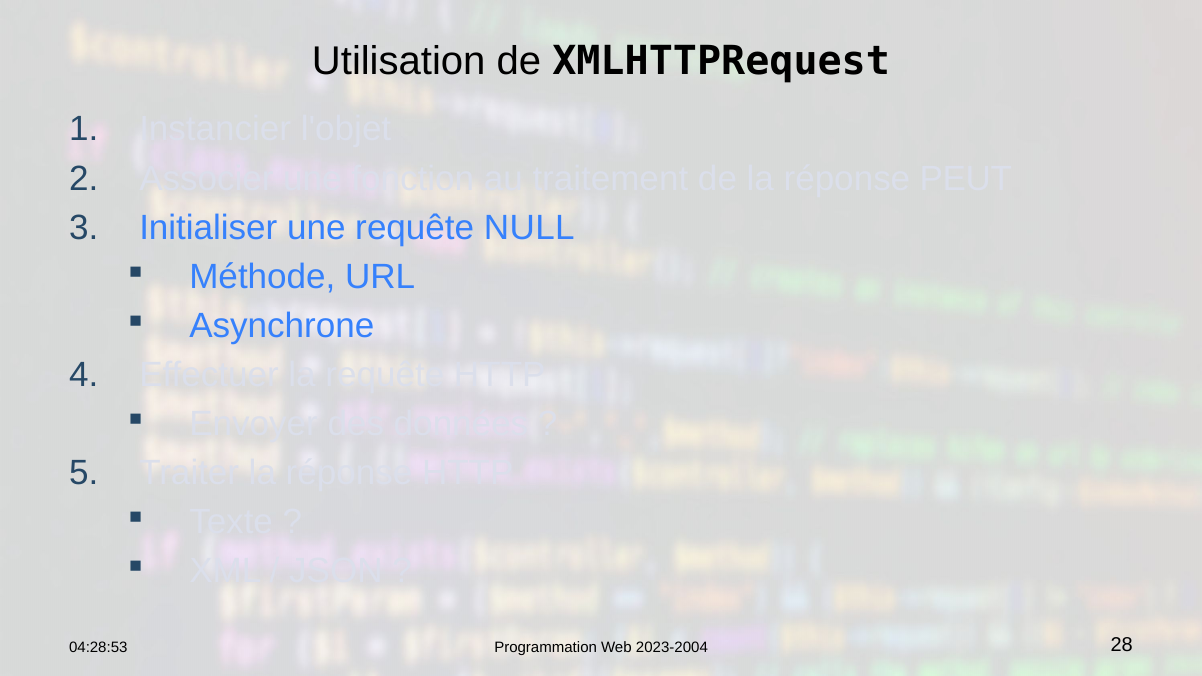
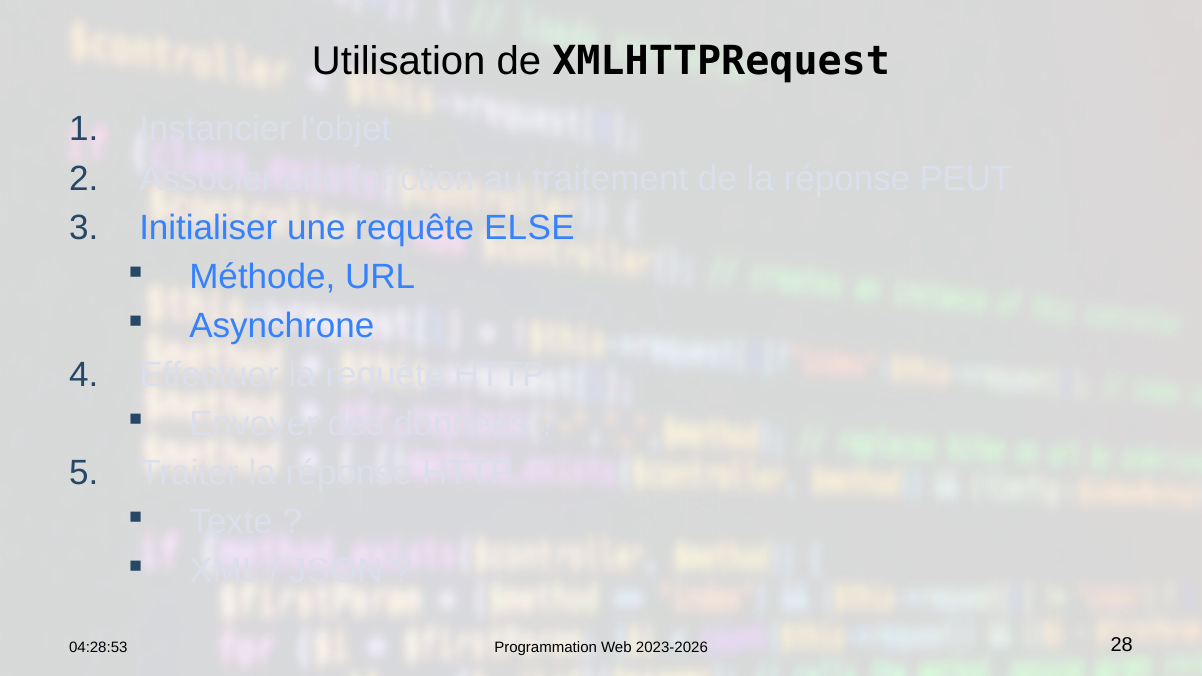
NULL: NULL -> ELSE
2023-2004: 2023-2004 -> 2023-2026
